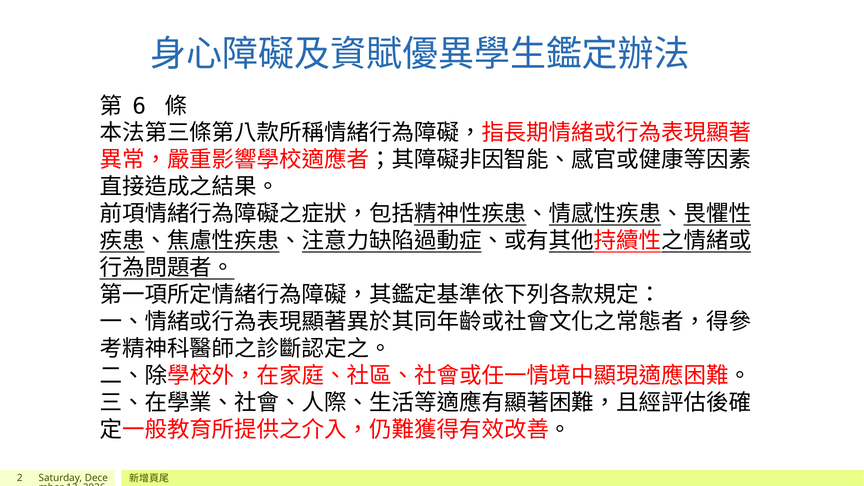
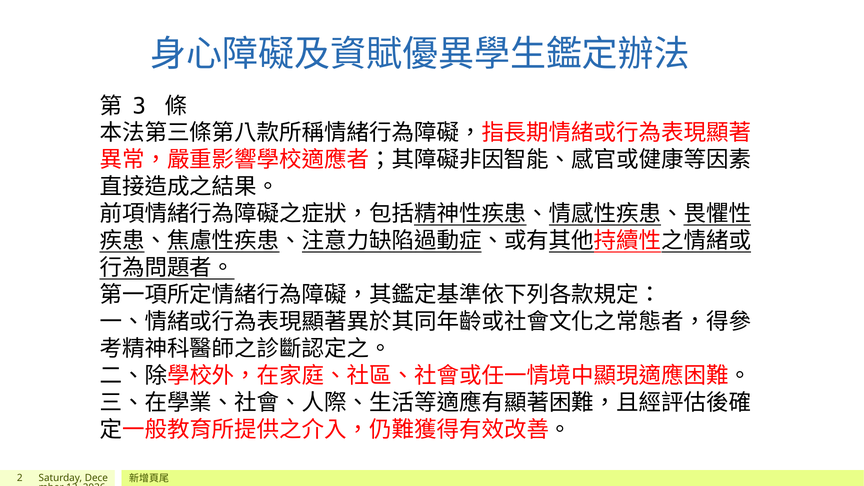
6: 6 -> 3
